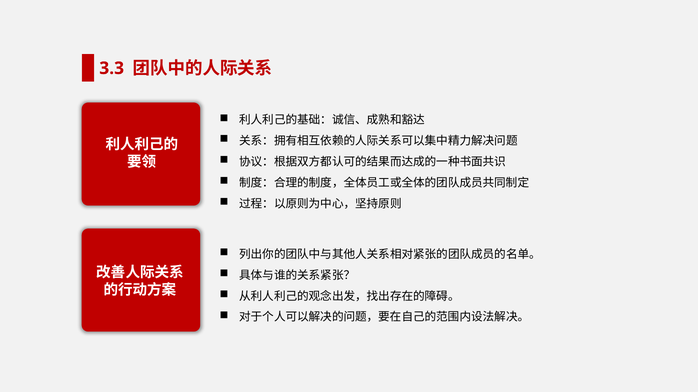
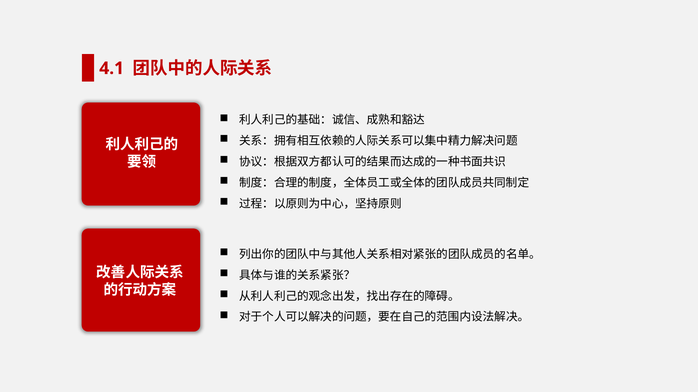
3.3: 3.3 -> 4.1
